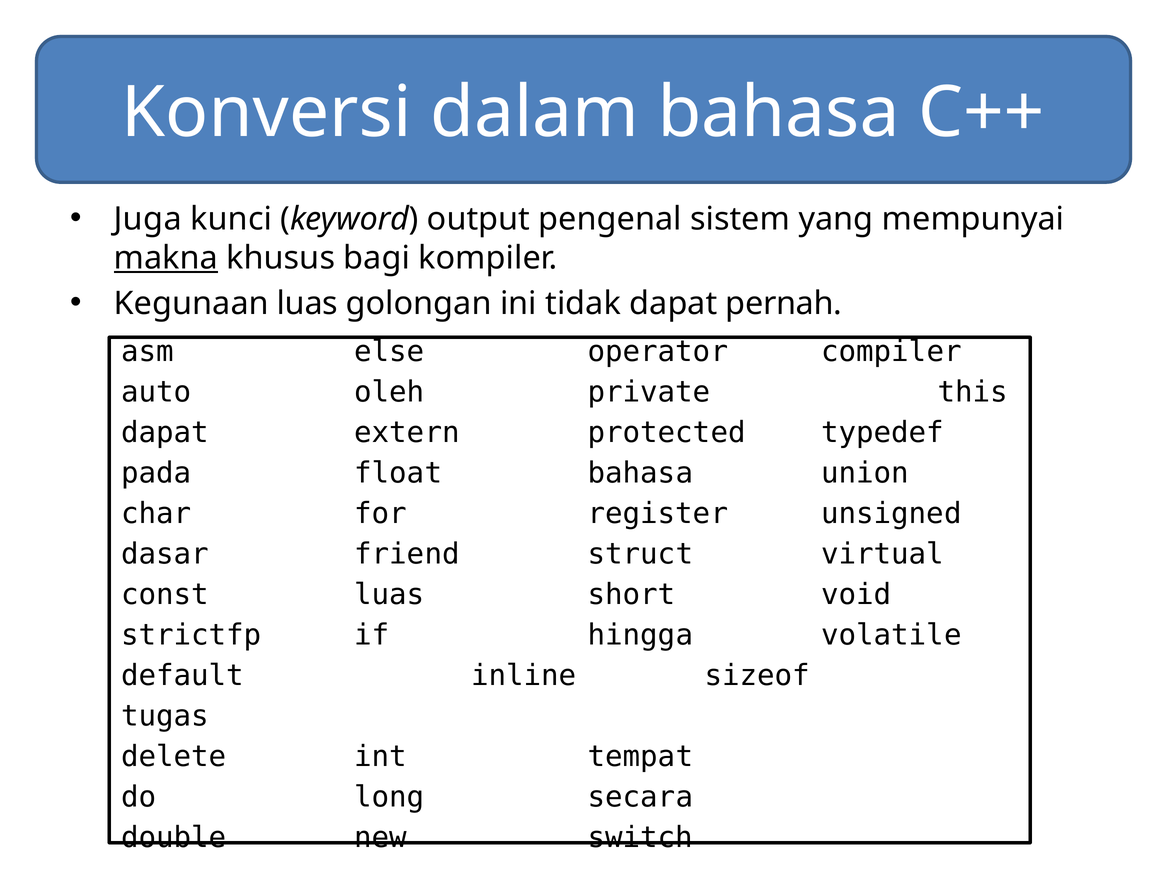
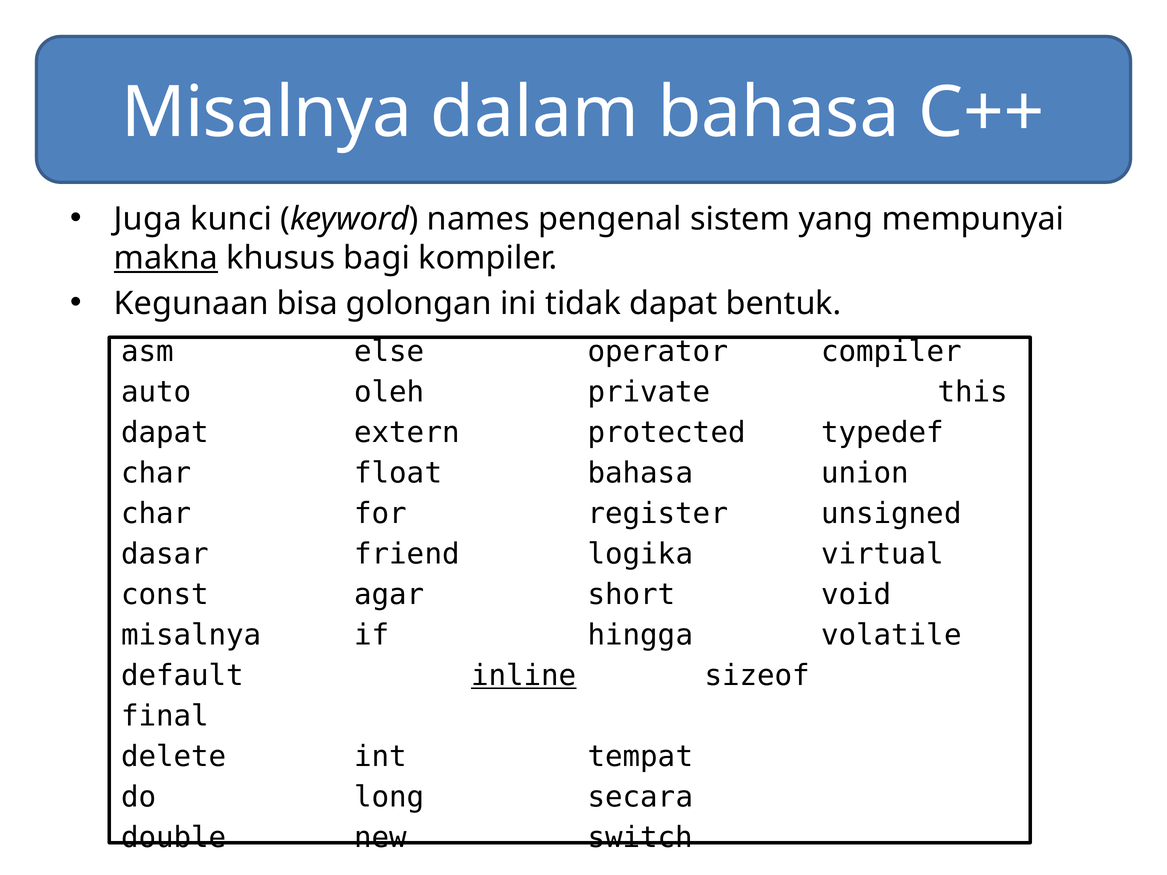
Konversi at (266, 113): Konversi -> Misalnya
output: output -> names
Kegunaan luas: luas -> bisa
pernah: pernah -> bentuk
pada at (156, 473): pada -> char
struct: struct -> logika
const luas: luas -> agar
strictfp at (191, 635): strictfp -> misalnya
inline underline: none -> present
tugas: tugas -> final
